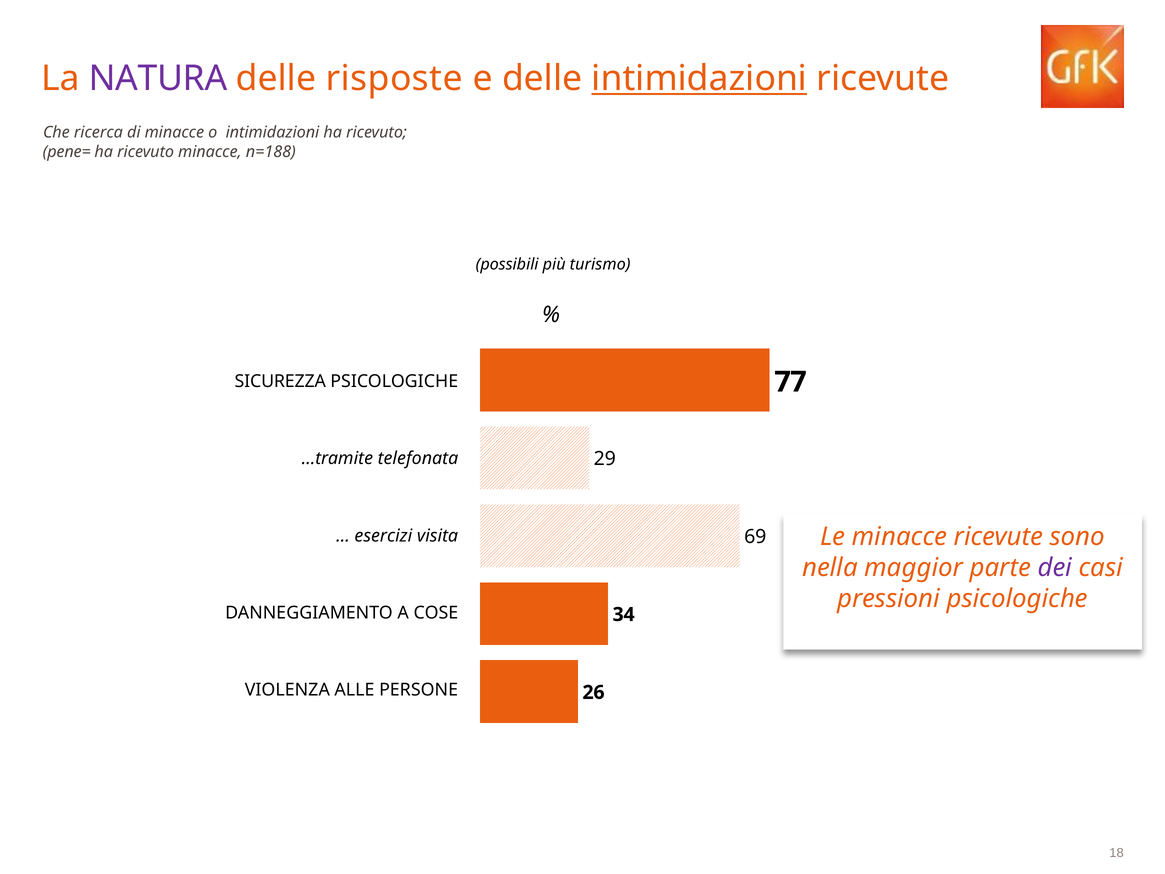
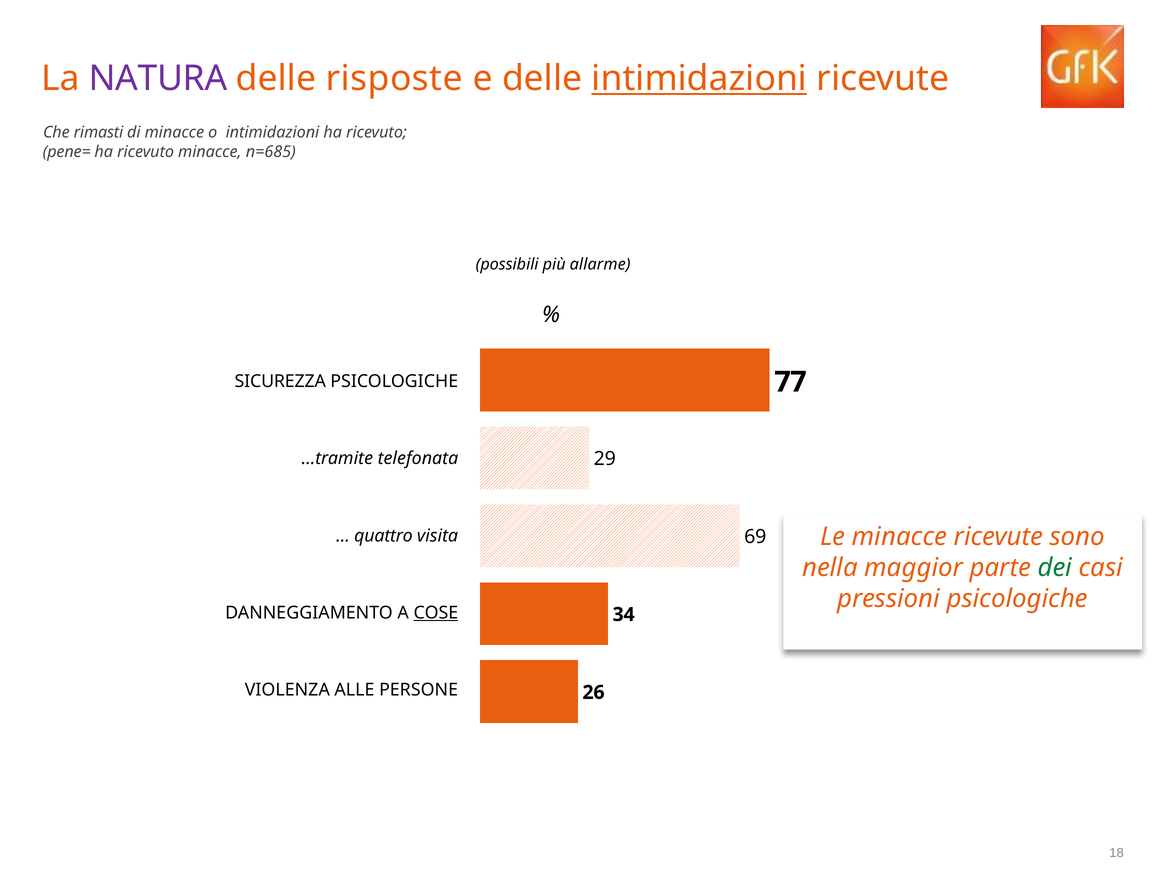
ricerca: ricerca -> rimasti
n=188: n=188 -> n=685
turismo: turismo -> allarme
esercizi: esercizi -> quattro
dei colour: purple -> green
COSE underline: none -> present
